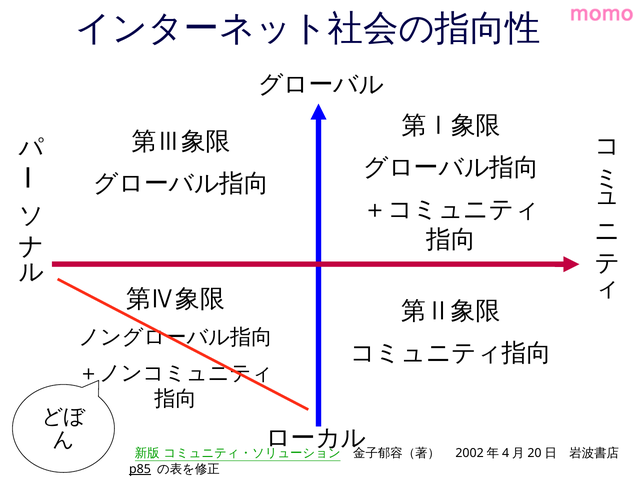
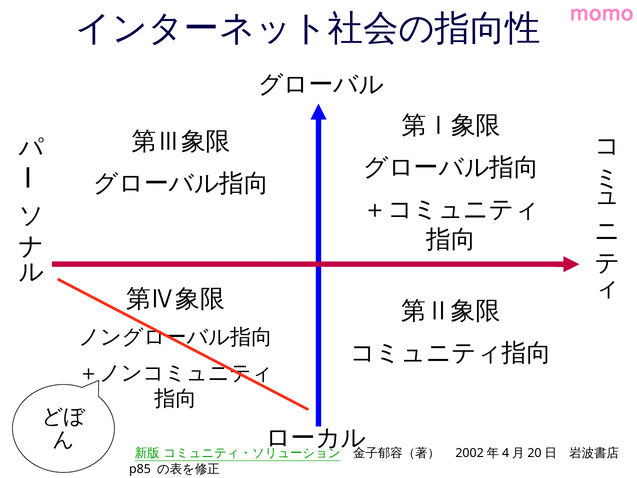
p85 underline: present -> none
